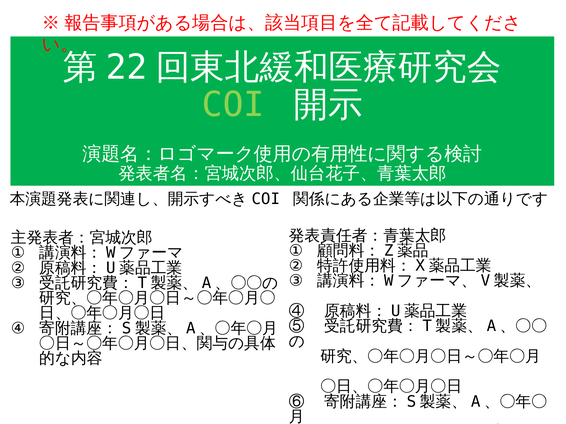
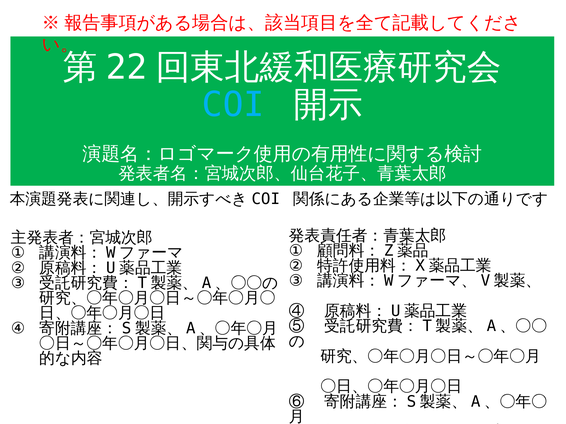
COI colour: light green -> light blue
